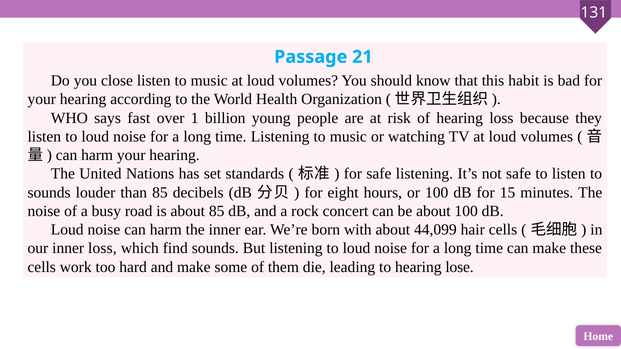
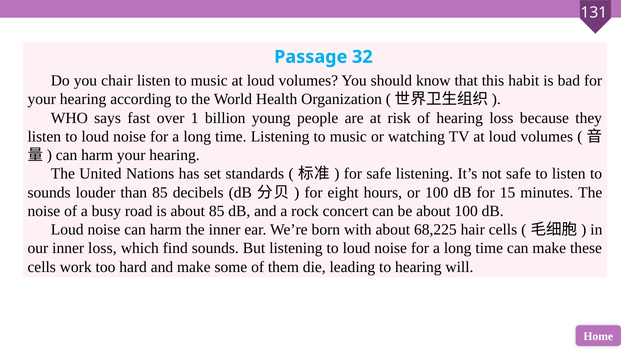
21: 21 -> 32
close: close -> chair
44,099: 44,099 -> 68,225
lose: lose -> will
